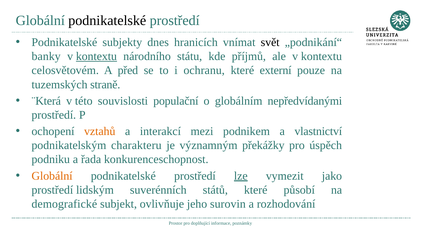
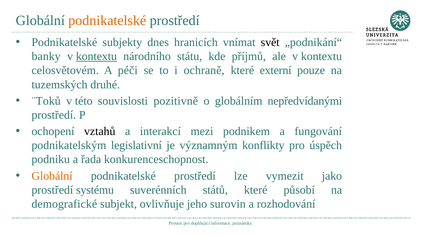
podnikatelské at (107, 20) colour: black -> orange
před: před -> péči
ochranu: ochranu -> ochraně
straně: straně -> druhé
¨Která: ¨Která -> ¨Toků
populační: populační -> pozitivně
vztahů colour: orange -> black
vlastnictví: vlastnictví -> fungování
charakteru: charakteru -> legislativní
překážky: překážky -> konflikty
lze underline: present -> none
lidským: lidským -> systému
